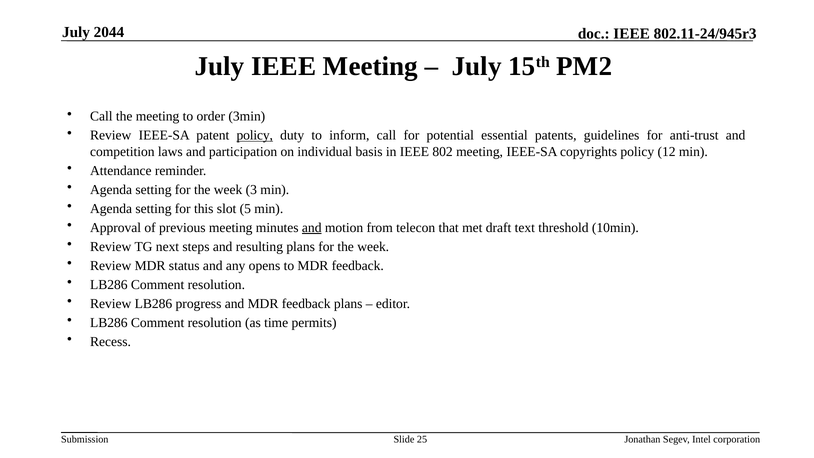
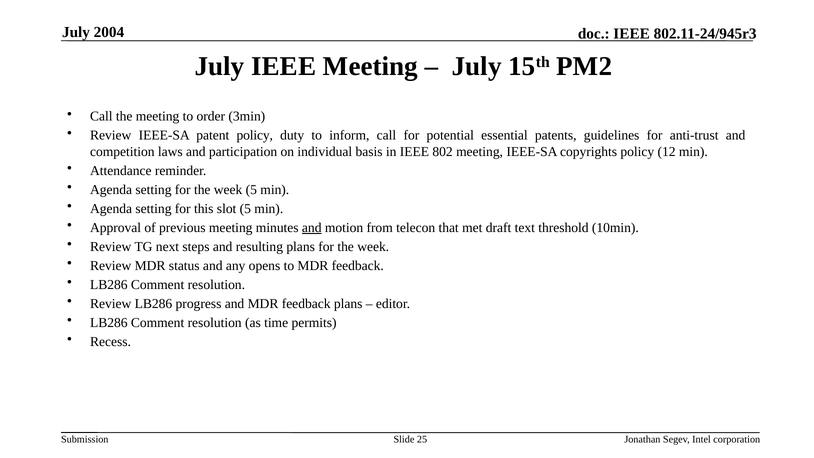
2044: 2044 -> 2004
policy at (255, 135) underline: present -> none
week 3: 3 -> 5
